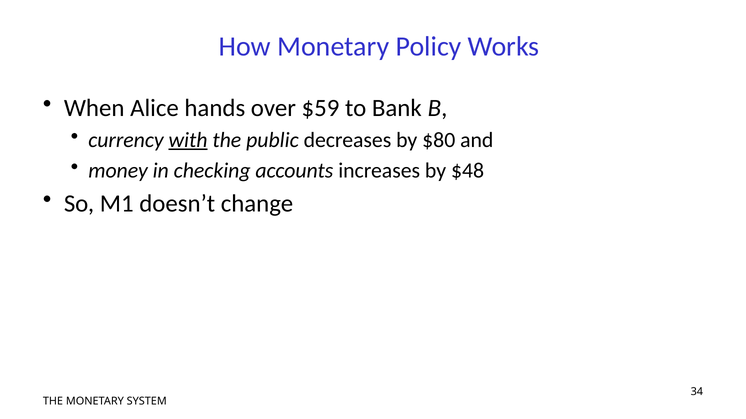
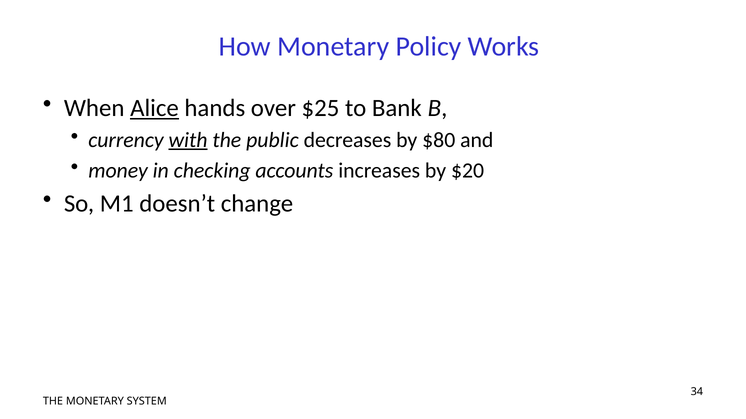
Alice underline: none -> present
$59: $59 -> $25
$48: $48 -> $20
